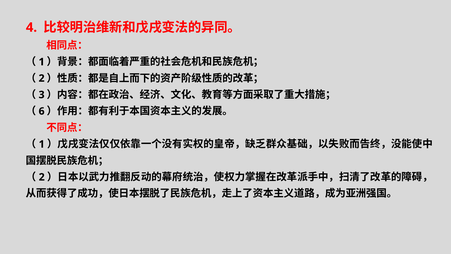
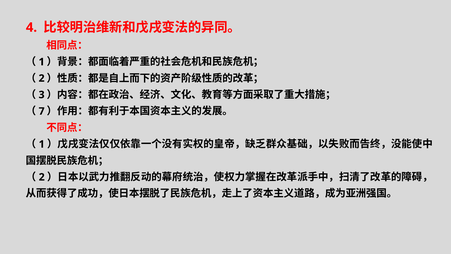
6: 6 -> 7
